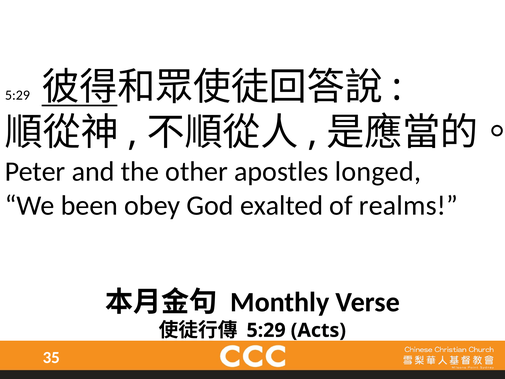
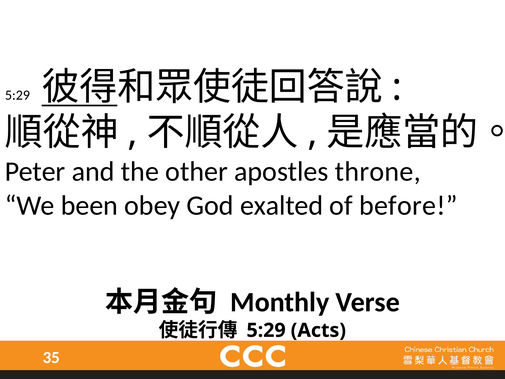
longed: longed -> throne
realms: realms -> before
